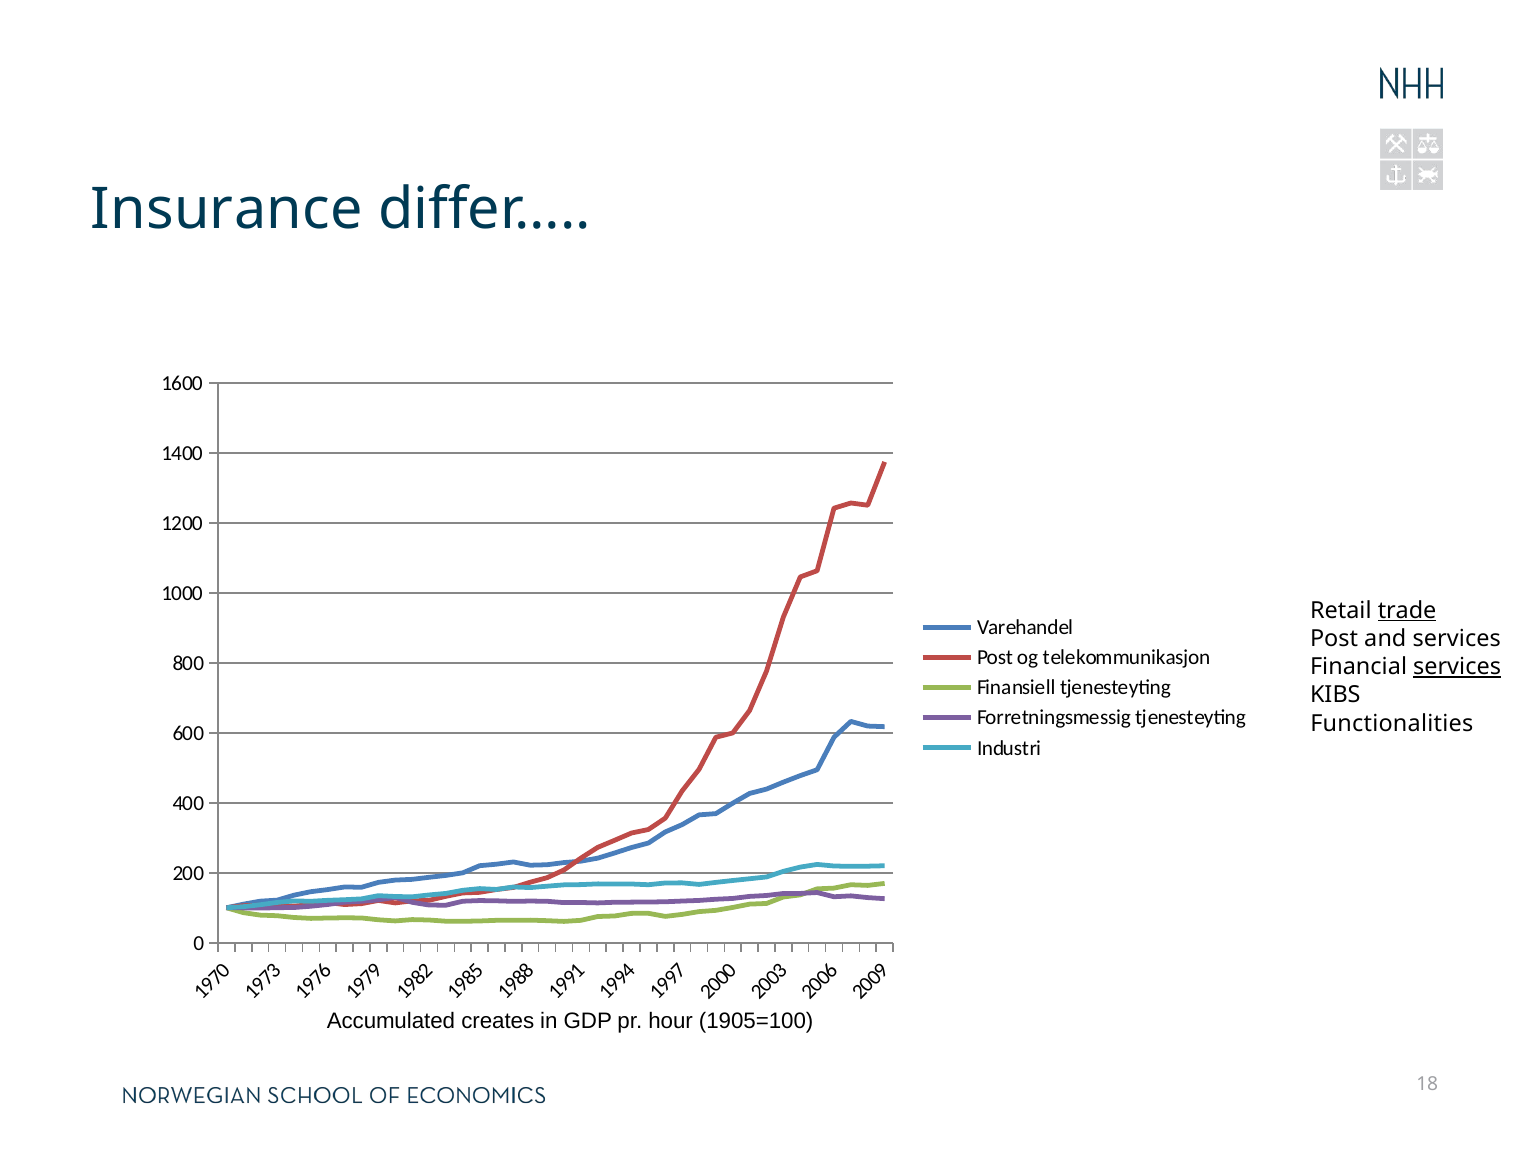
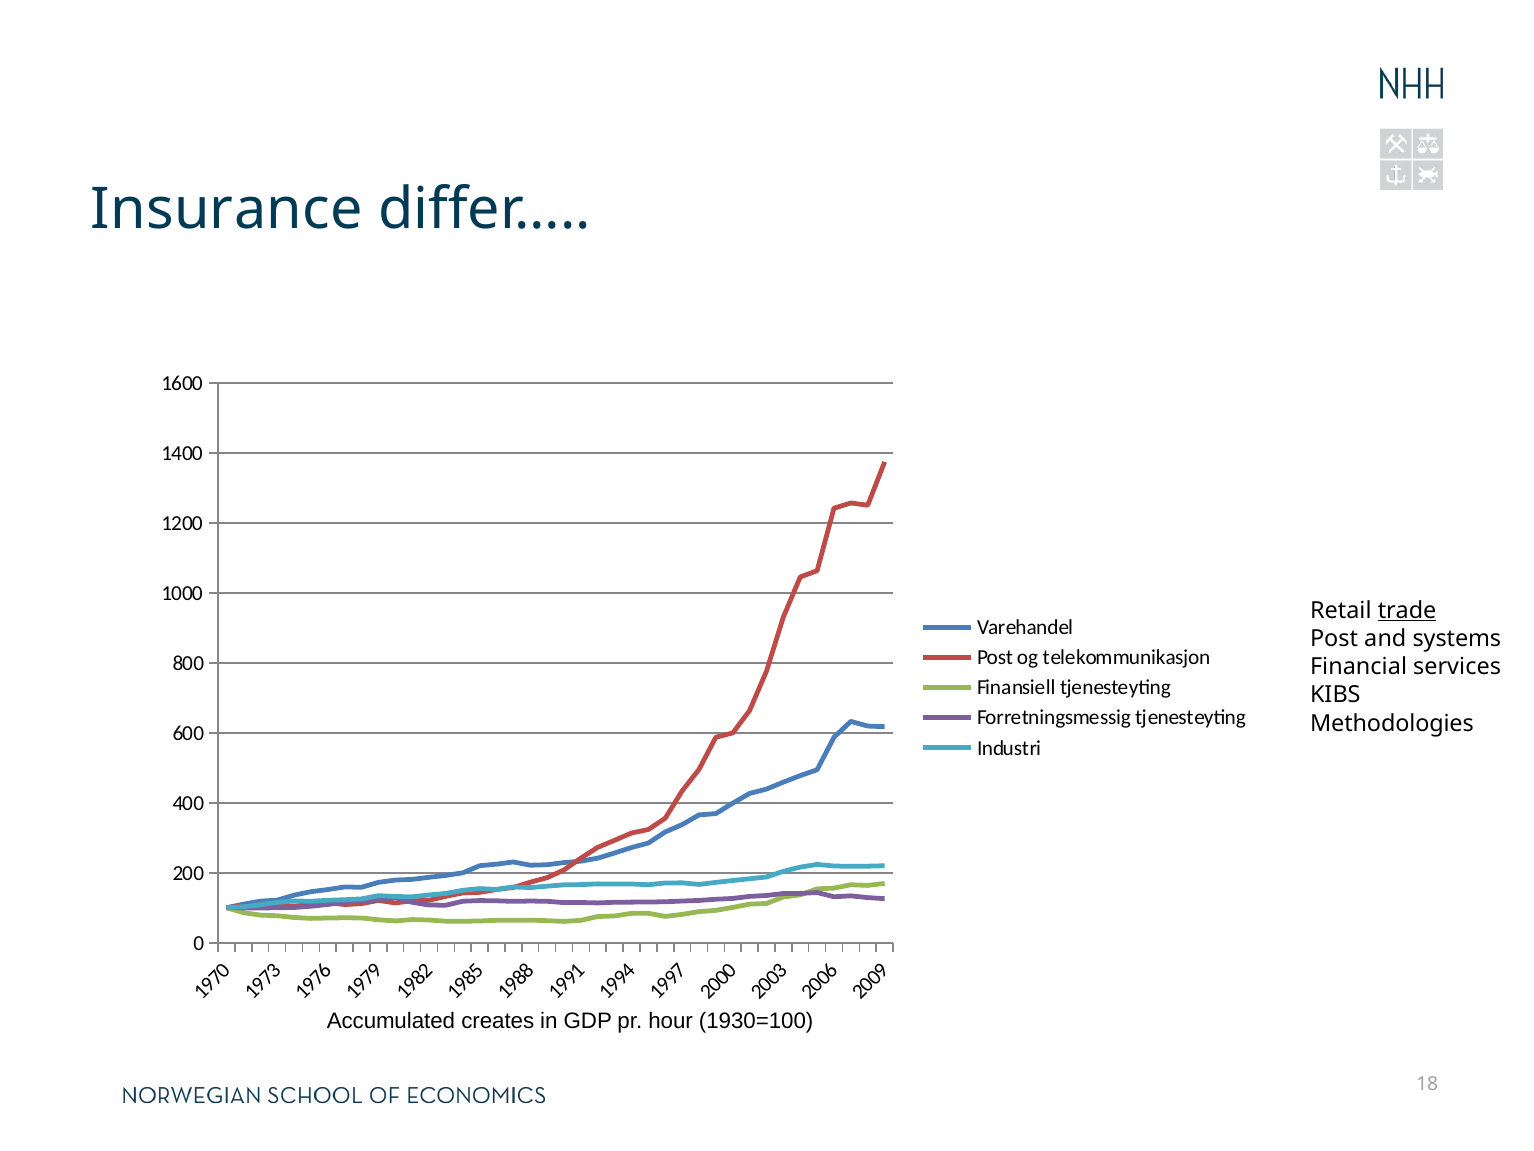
and services: services -> systems
services at (1457, 667) underline: present -> none
Functionalities: Functionalities -> Methodologies
1905=100: 1905=100 -> 1930=100
